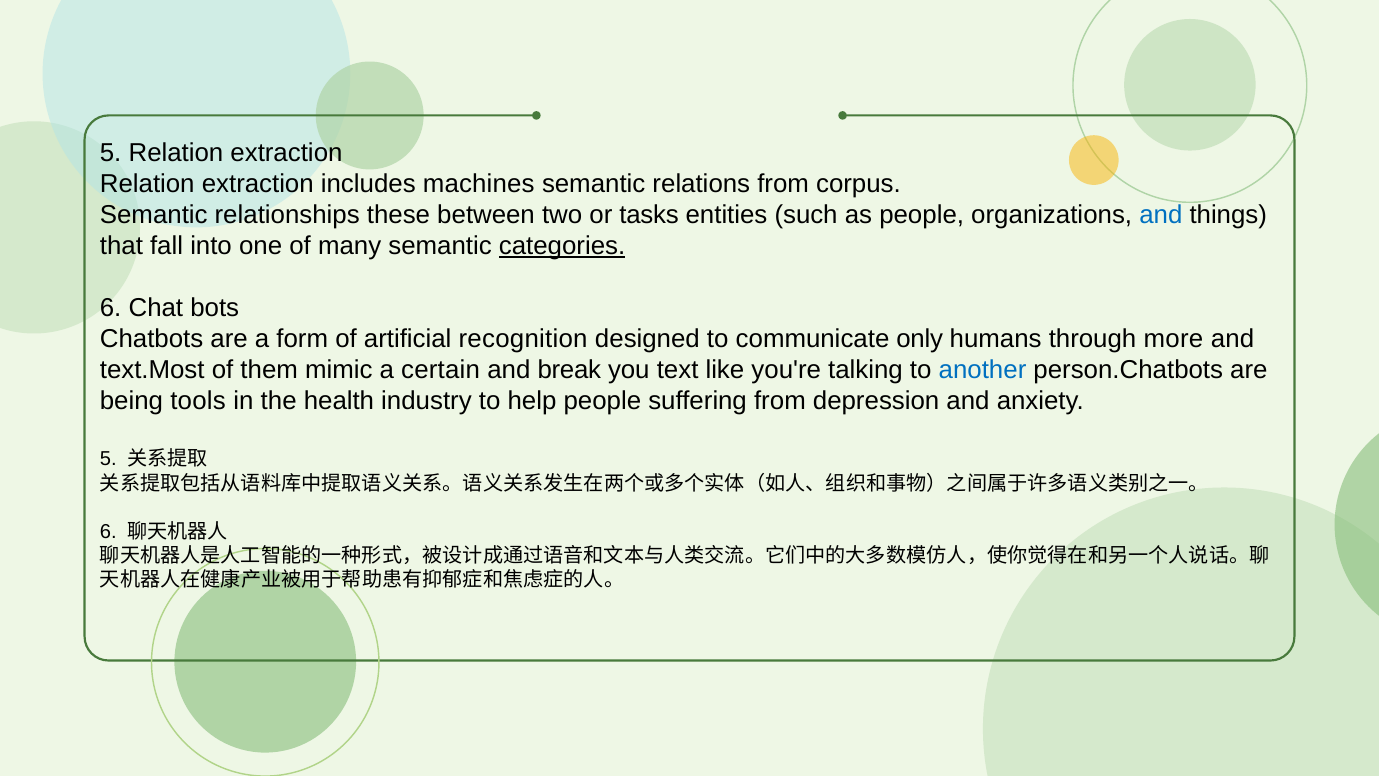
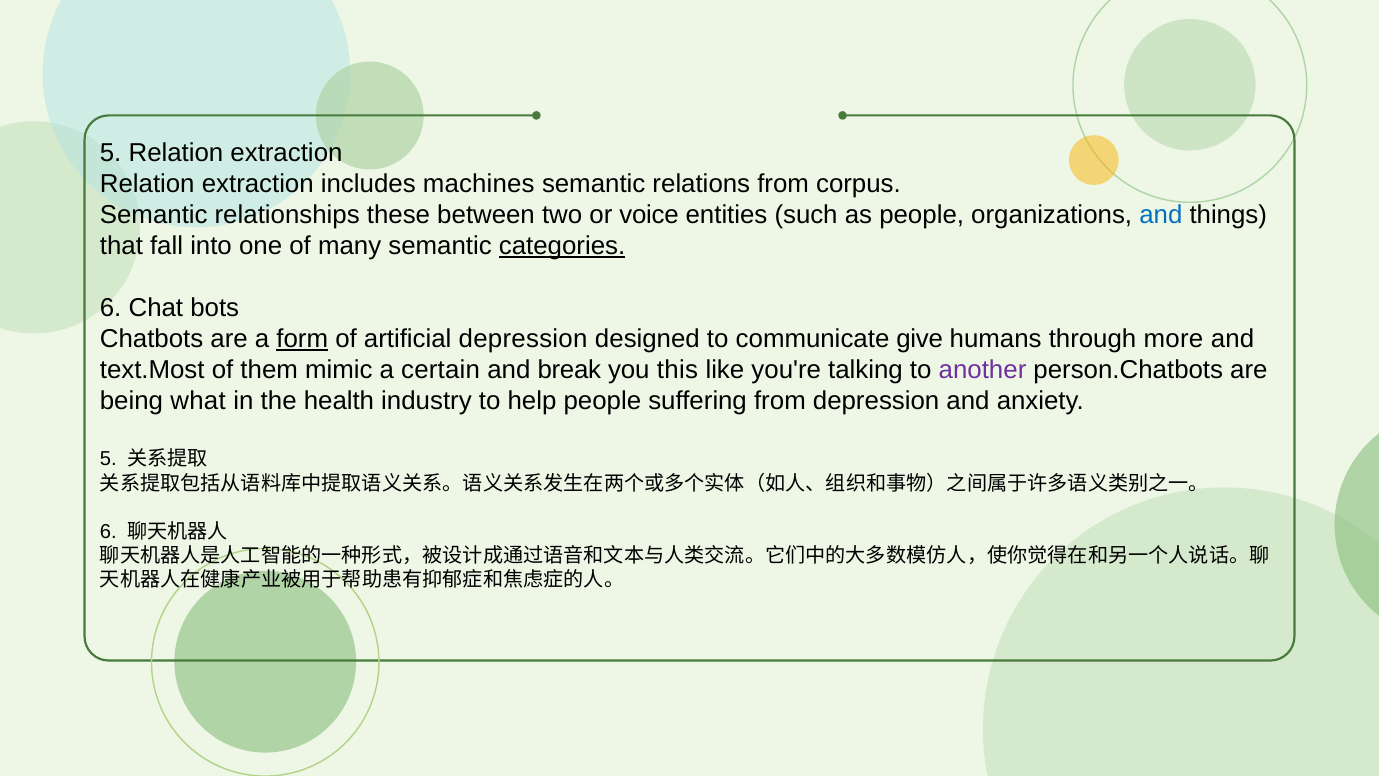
tasks: tasks -> voice
form underline: none -> present
artificial recognition: recognition -> depression
only: only -> give
text: text -> this
another colour: blue -> purple
tools: tools -> what
